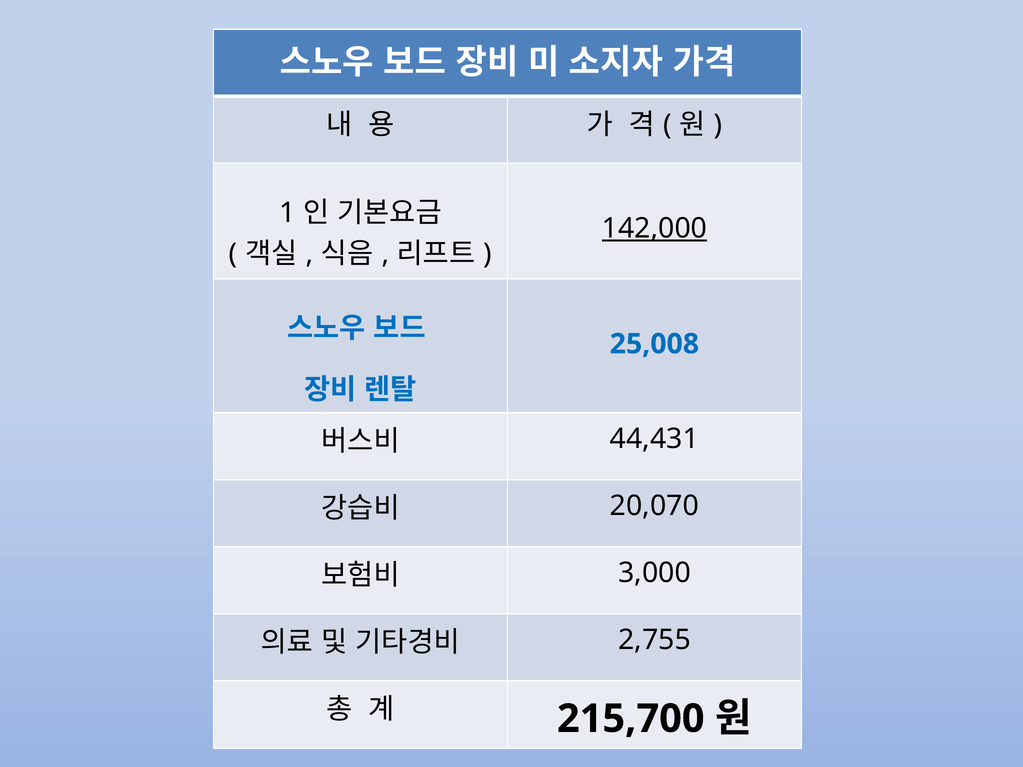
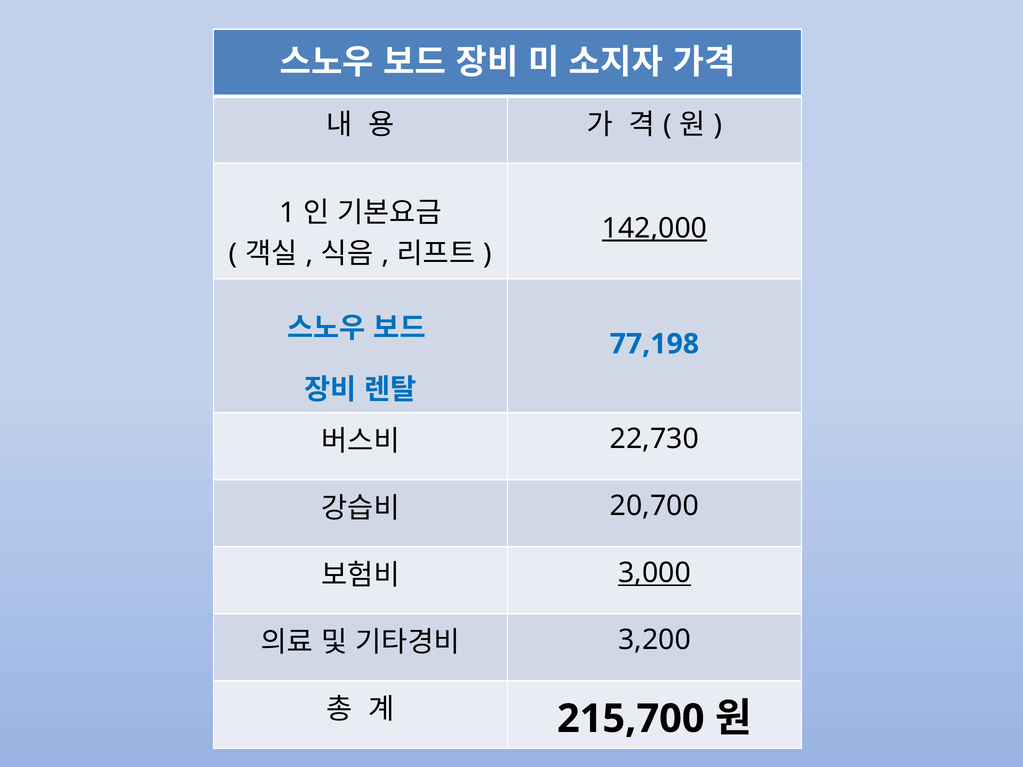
25,008: 25,008 -> 77,198
44,431: 44,431 -> 22,730
20,070: 20,070 -> 20,700
3,000 underline: none -> present
2,755: 2,755 -> 3,200
